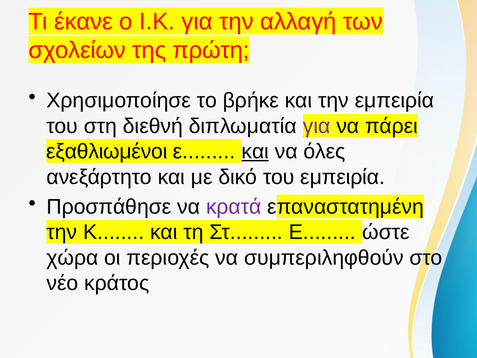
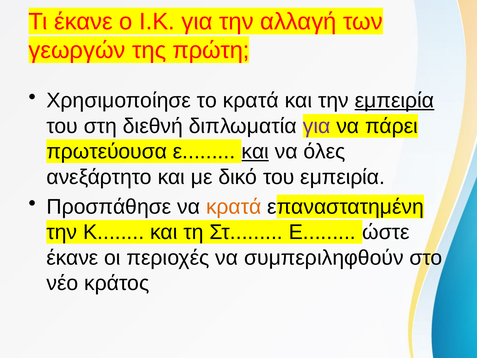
σχολείων: σχολείων -> γεωργών
το βρήκε: βρήκε -> κρατά
εμπειρία at (394, 101) underline: none -> present
εξαθλιωμένοι: εξαθλιωμένοι -> πρωτεύουσα
κρατά at (234, 207) colour: purple -> orange
χώρα at (72, 258): χώρα -> έκανε
